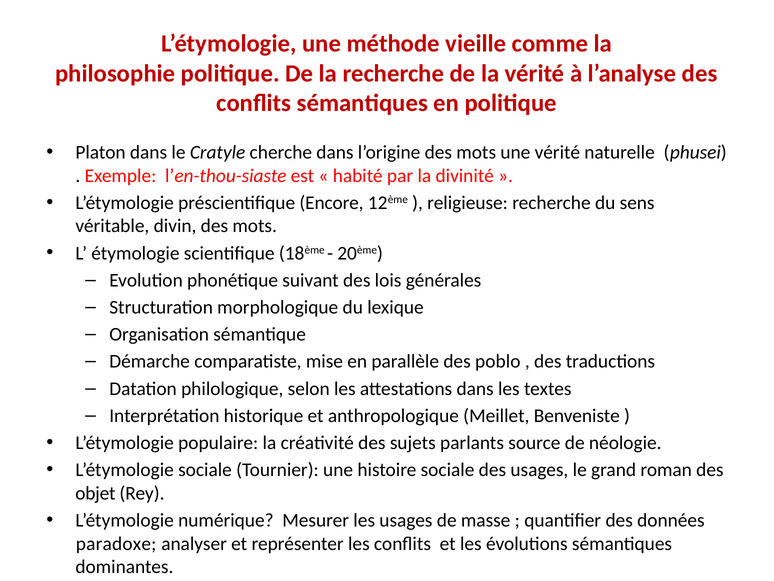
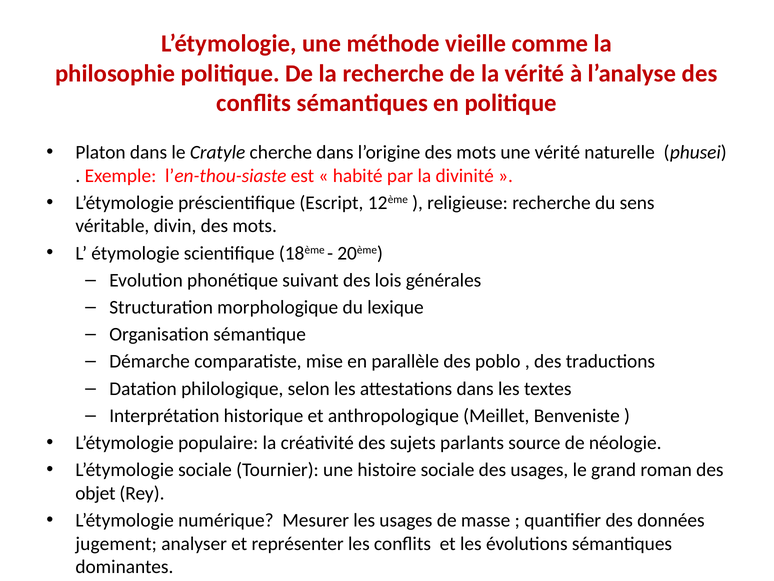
Encore: Encore -> Escript
paradoxe: paradoxe -> jugement
